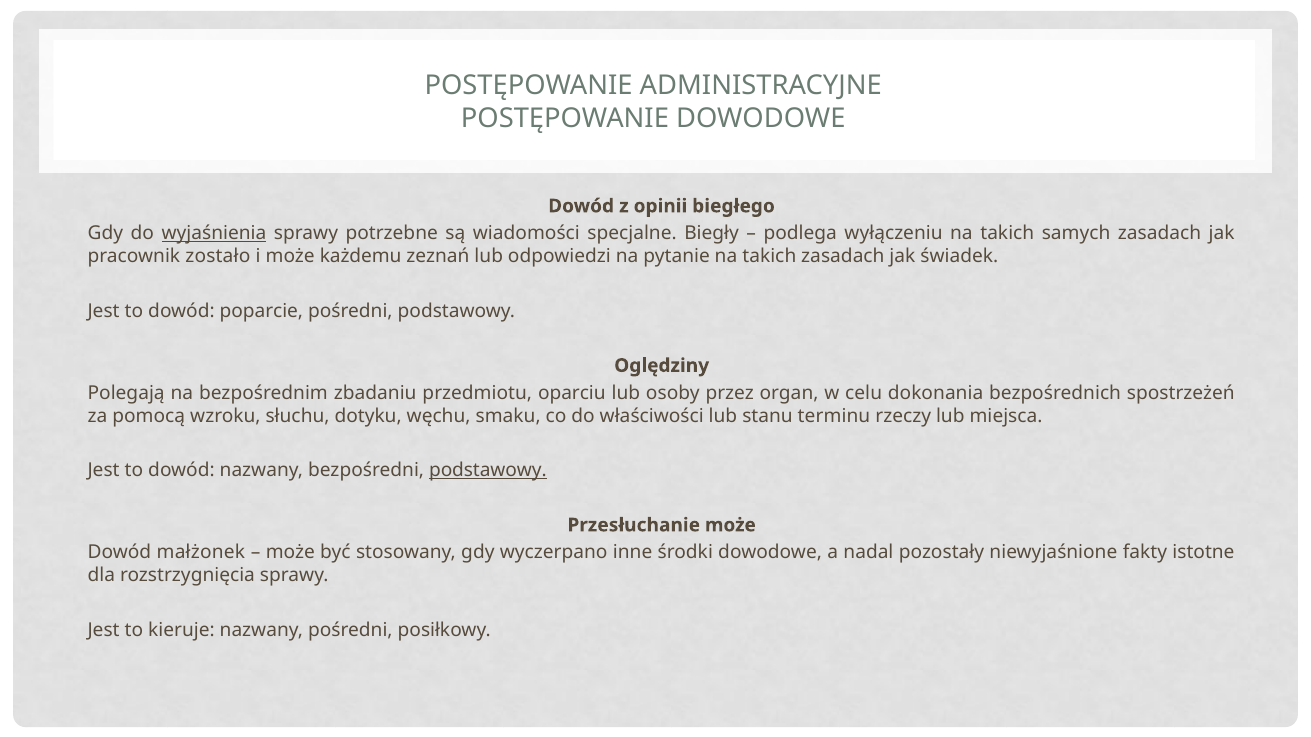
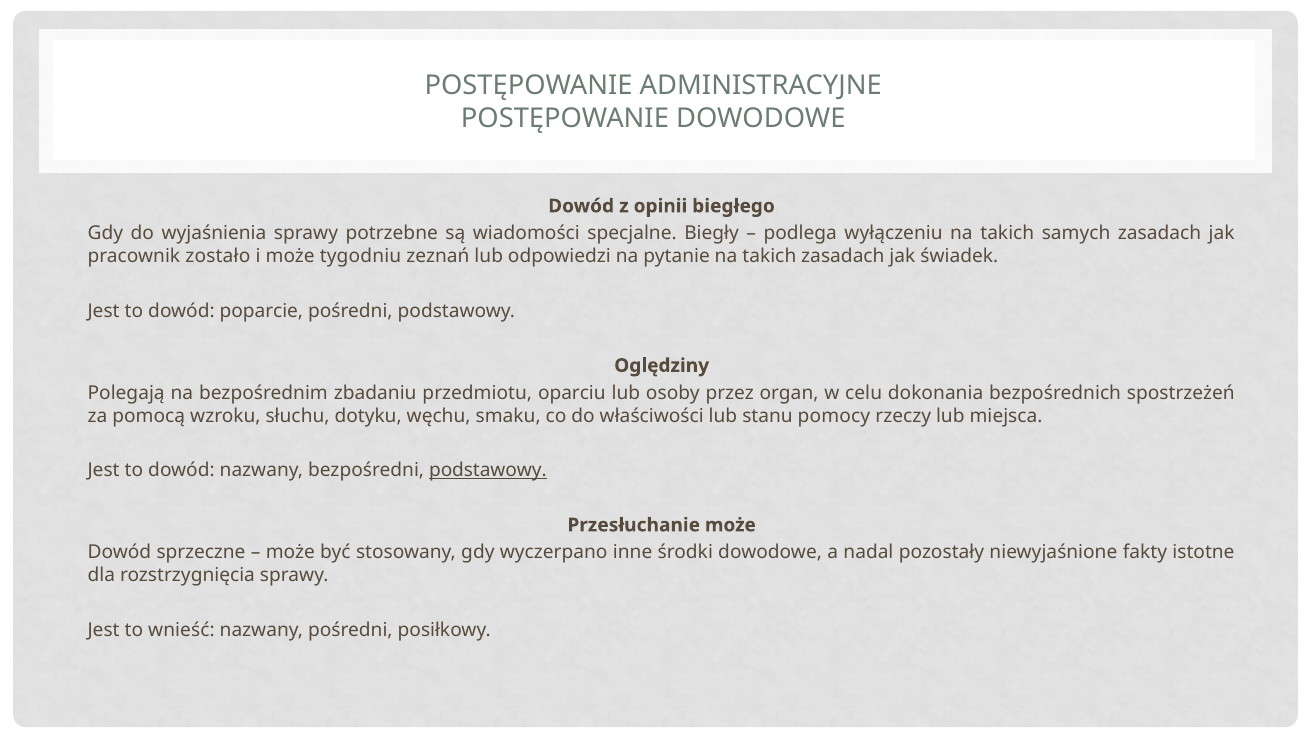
wyjaśnienia underline: present -> none
każdemu: każdemu -> tygodniu
terminu: terminu -> pomocy
małżonek: małżonek -> sprzeczne
kieruje: kieruje -> wnieść
